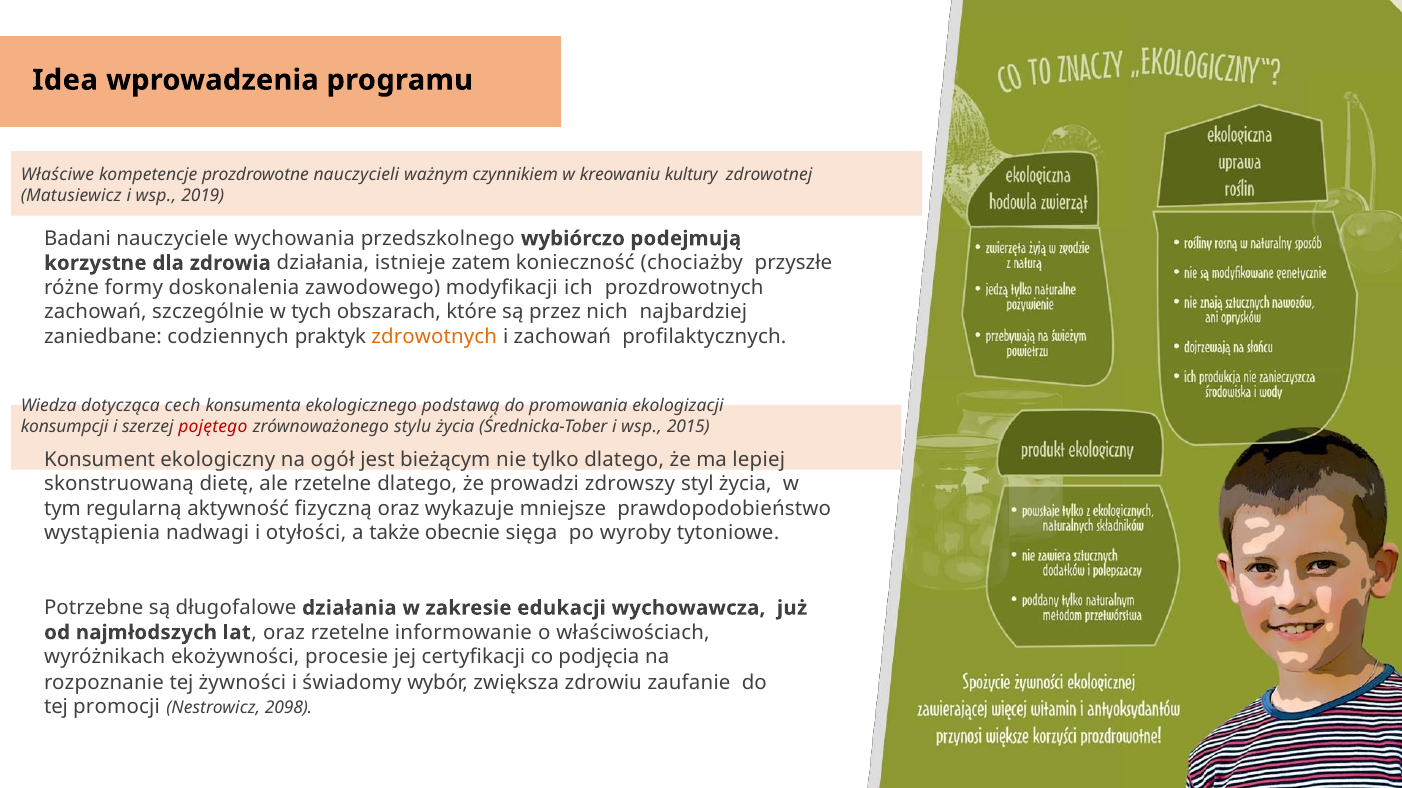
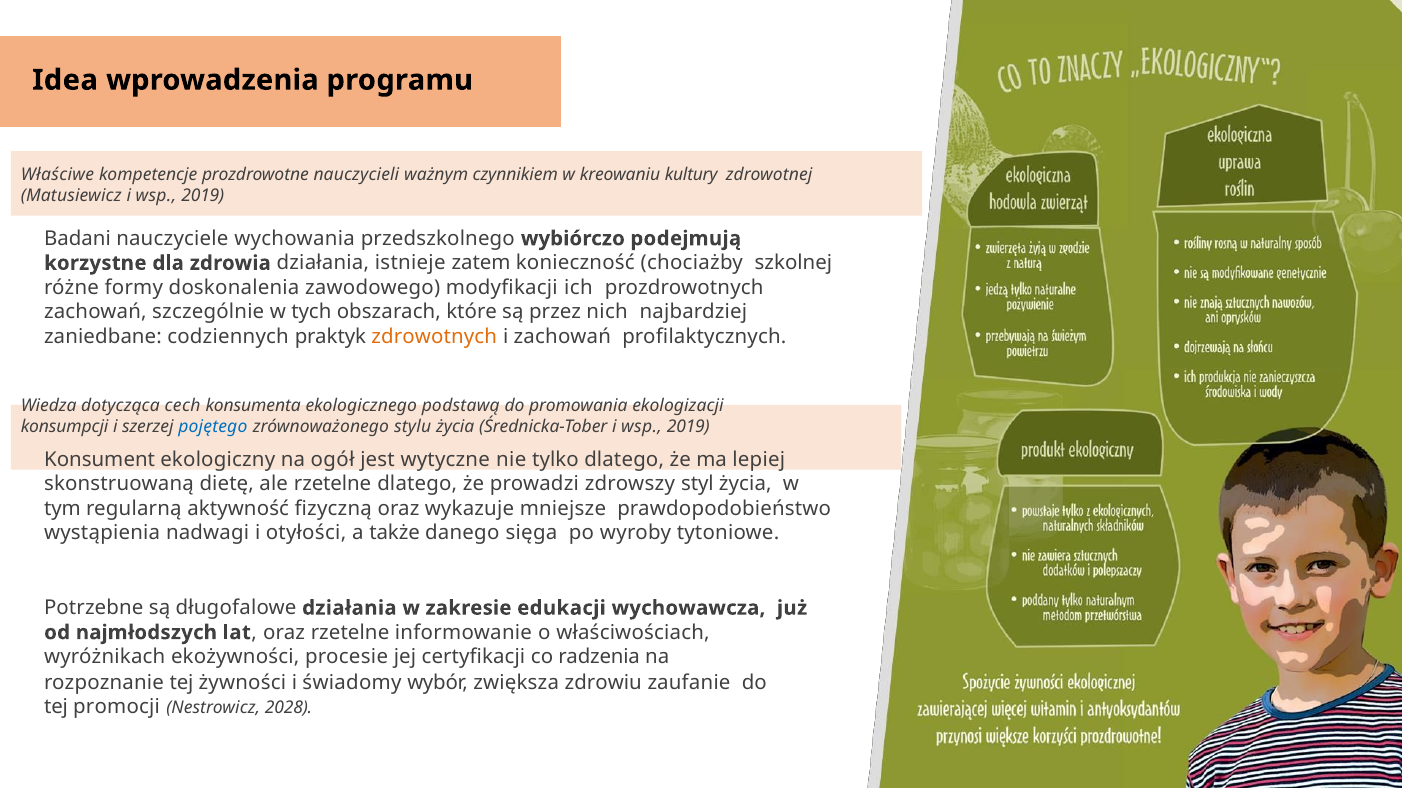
przyszłe: przyszłe -> szkolnej
pojętego colour: red -> blue
Średnicka-Tober i wsp 2015: 2015 -> 2019
bieżącym: bieżącym -> wytyczne
obecnie: obecnie -> danego
podjęcia: podjęcia -> radzenia
2098: 2098 -> 2028
